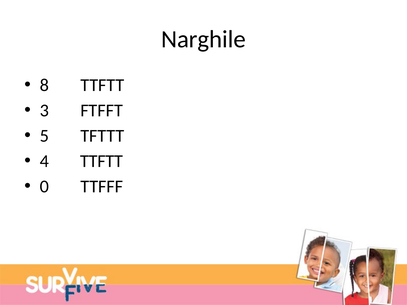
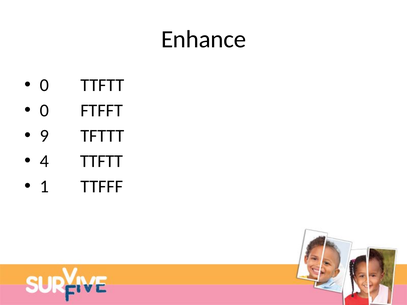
Narghile: Narghile -> Enhance
8 at (44, 85): 8 -> 0
3 at (44, 111): 3 -> 0
5: 5 -> 9
0: 0 -> 1
